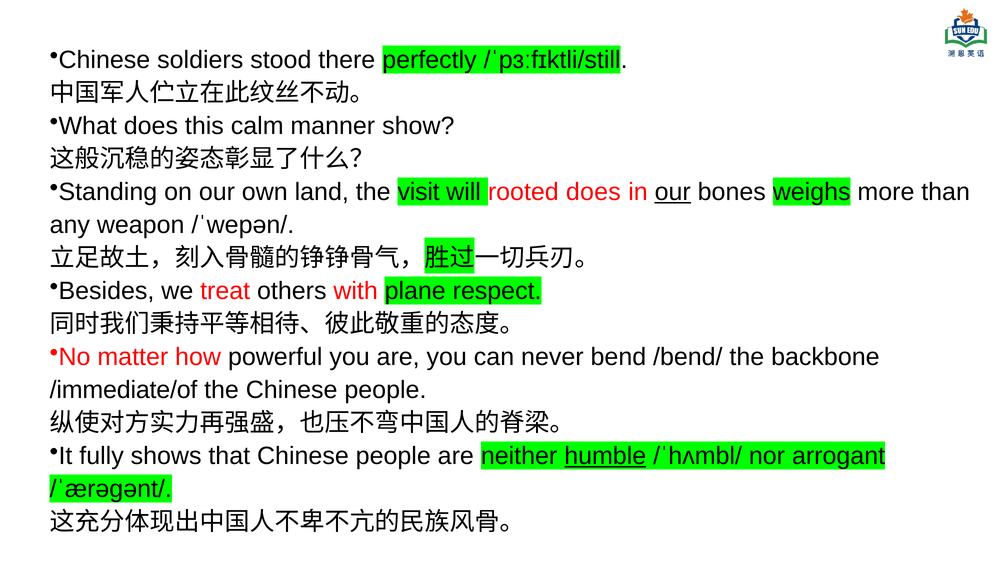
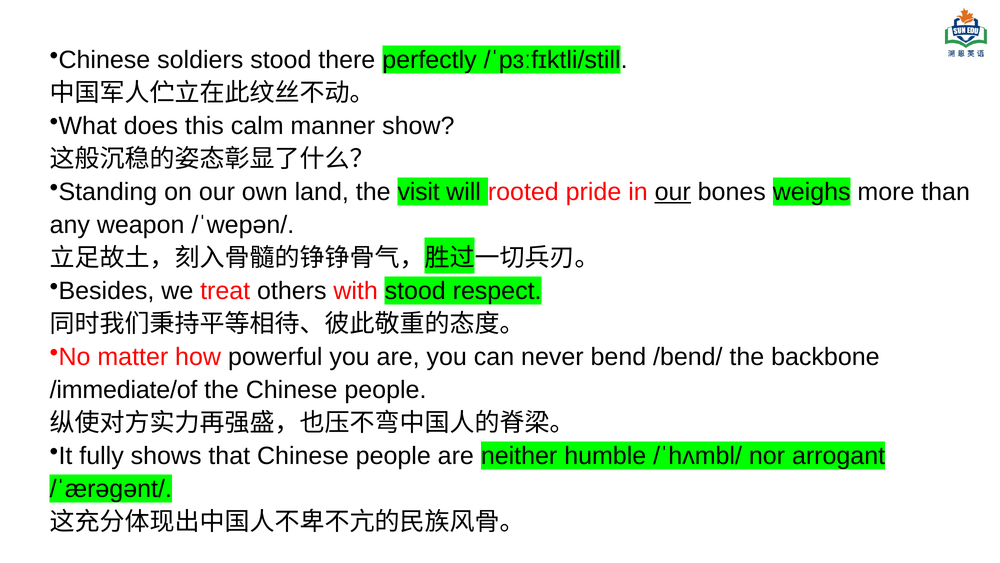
rooted does: does -> pride
with plane: plane -> stood
humble underline: present -> none
